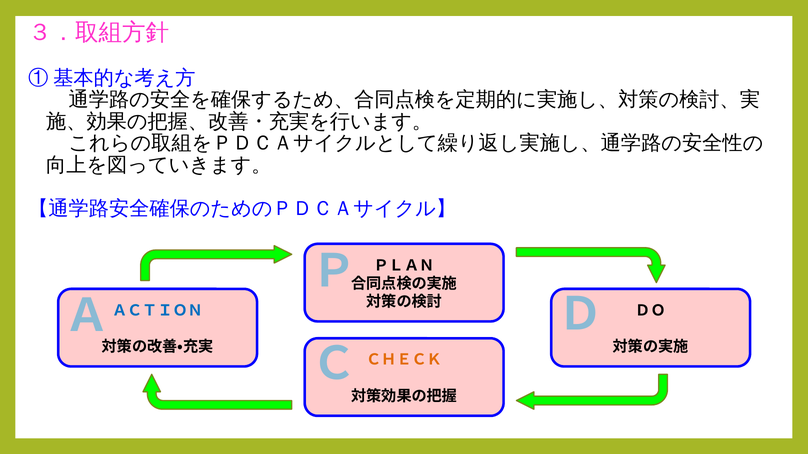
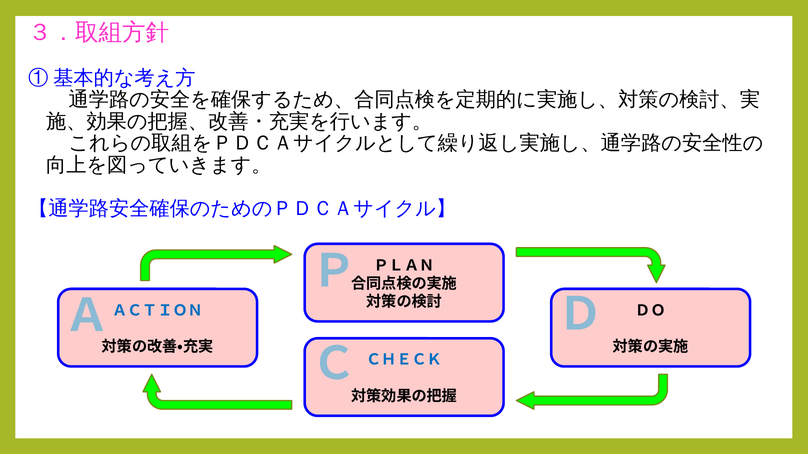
ＣＨＥＣＫ colour: orange -> blue
